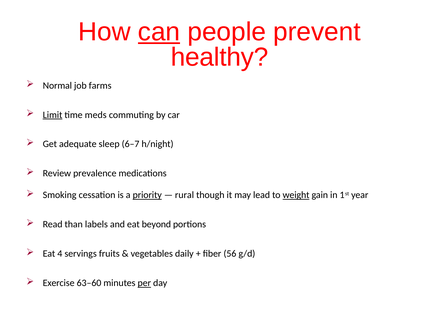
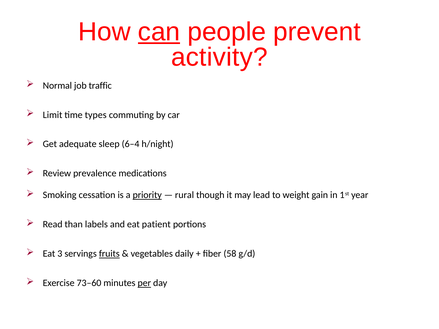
healthy: healthy -> activity
farms: farms -> traffic
Limit underline: present -> none
meds: meds -> types
6–7: 6–7 -> 6–4
weight underline: present -> none
beyond: beyond -> patient
4: 4 -> 3
fruits underline: none -> present
56: 56 -> 58
63–60: 63–60 -> 73–60
